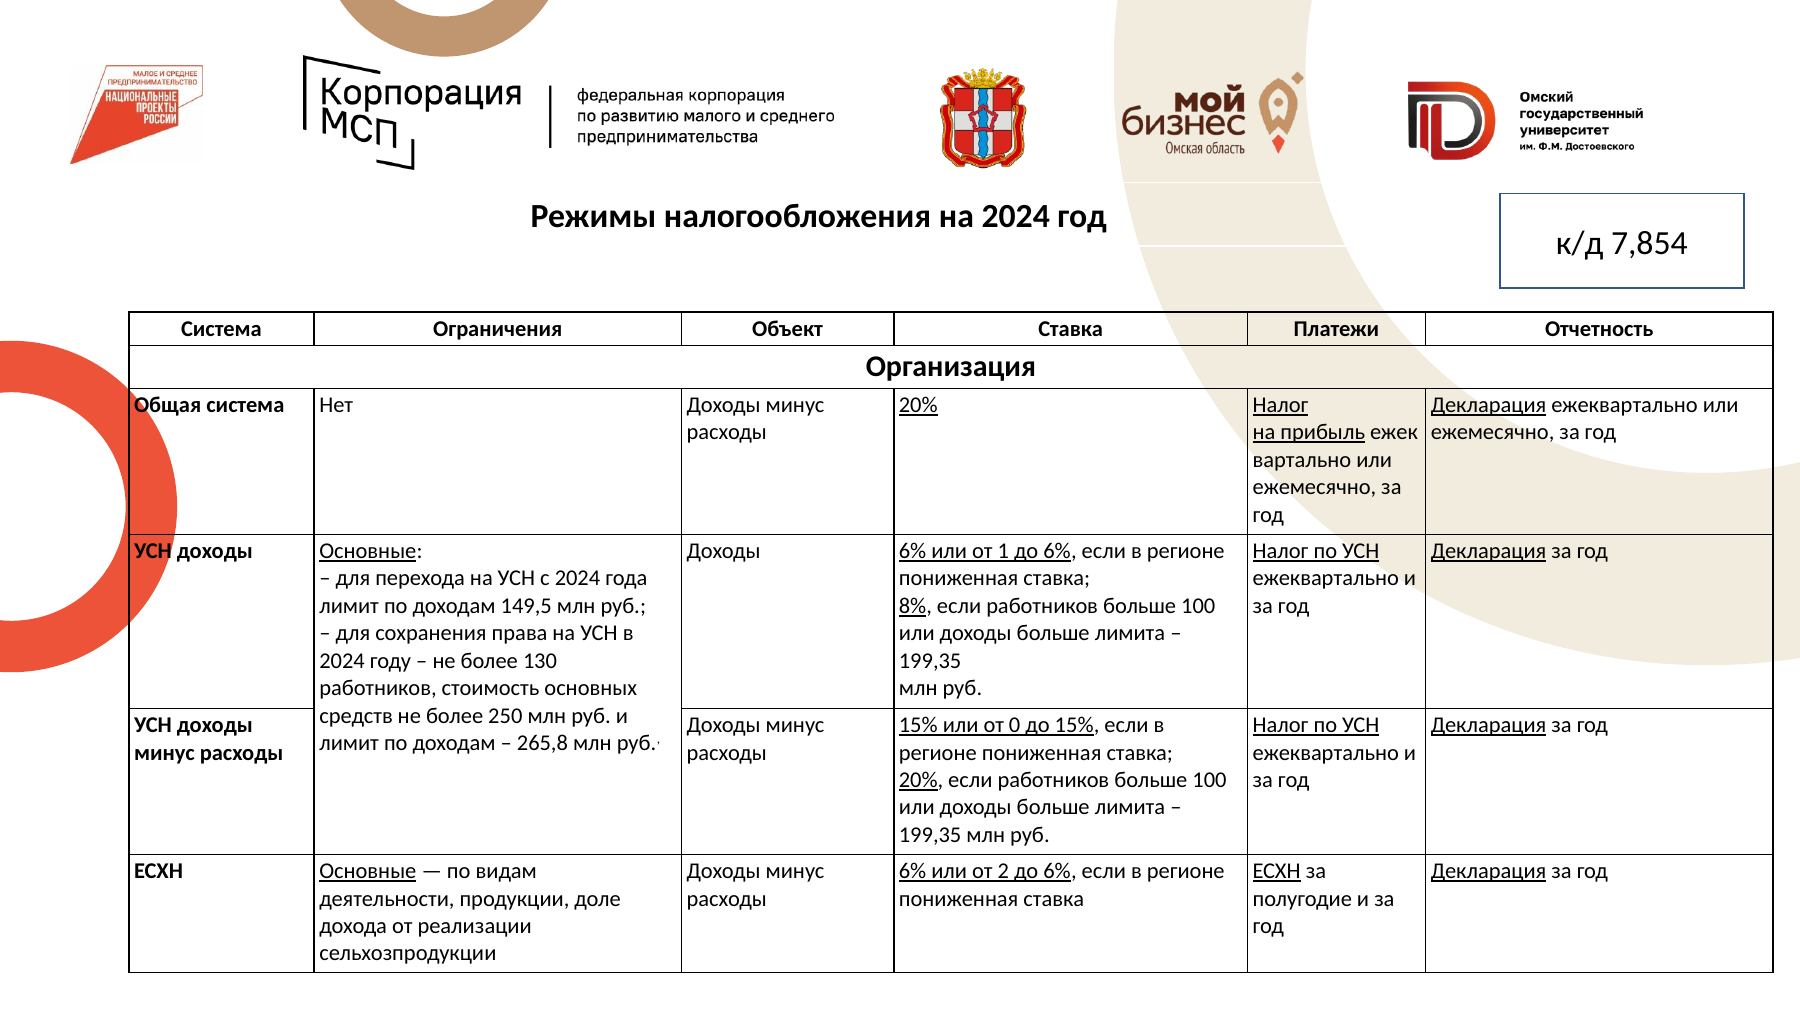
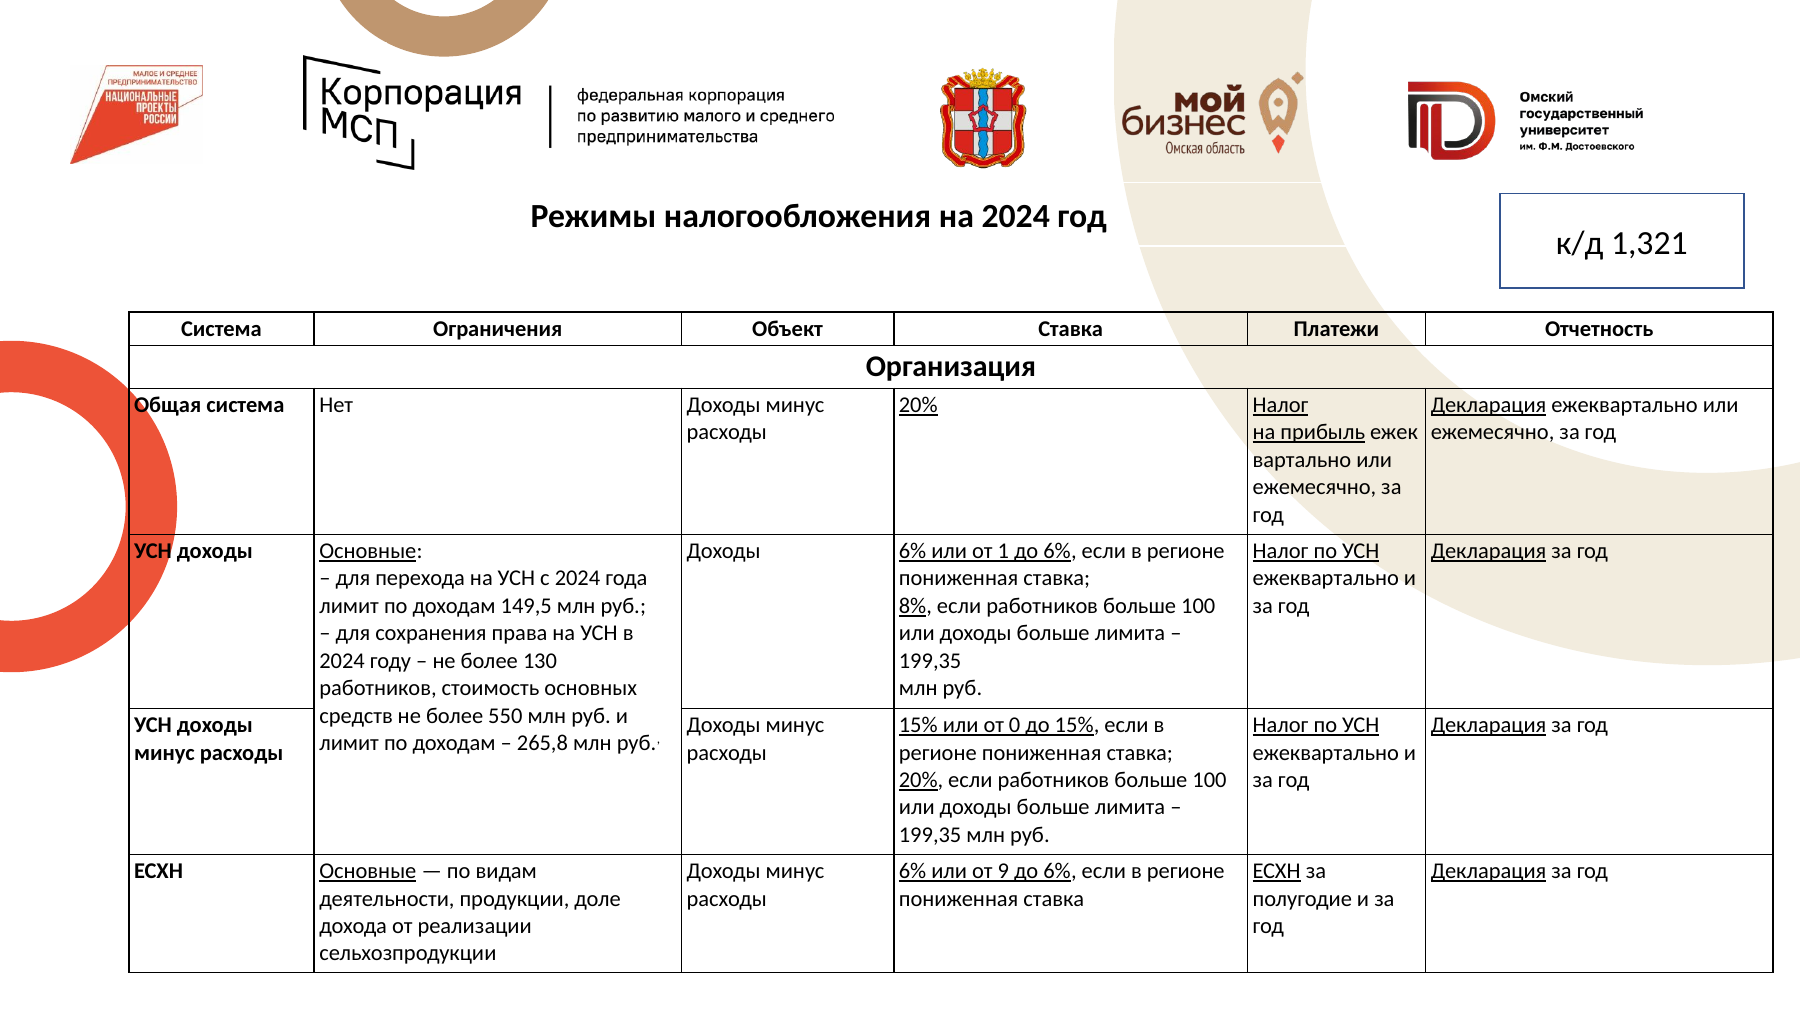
7,854: 7,854 -> 1,321
250: 250 -> 550
2: 2 -> 9
